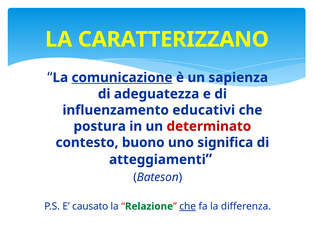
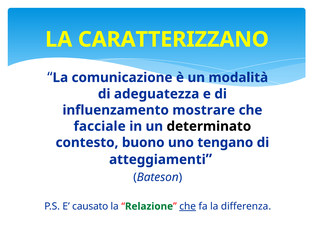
comunicazione underline: present -> none
sapienza: sapienza -> modalità
educativi: educativi -> mostrare
postura: postura -> facciale
determinato colour: red -> black
significa: significa -> tengano
